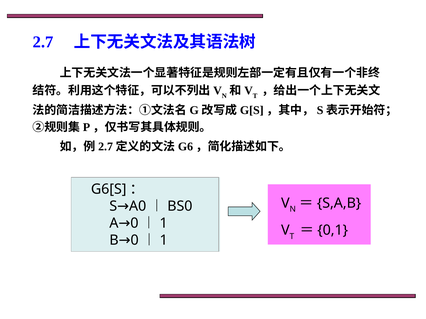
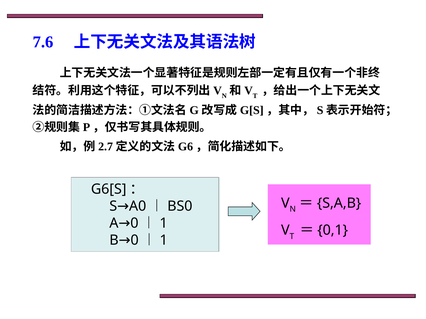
2.7: 2.7 -> 7.6
